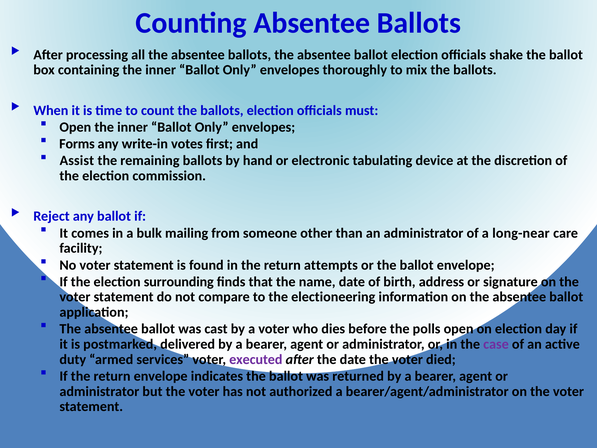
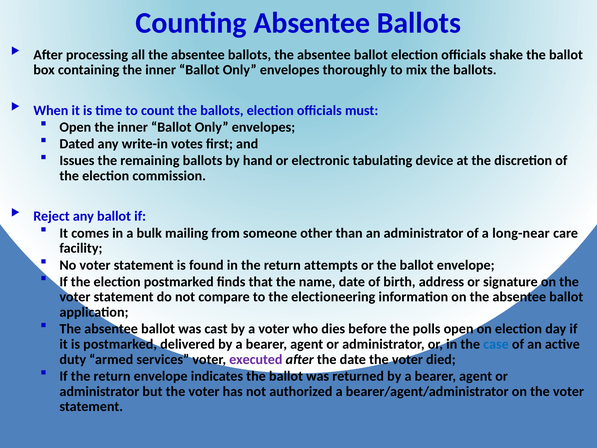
Forms: Forms -> Dated
Assist: Assist -> Issues
election surrounding: surrounding -> postmarked
case colour: purple -> blue
